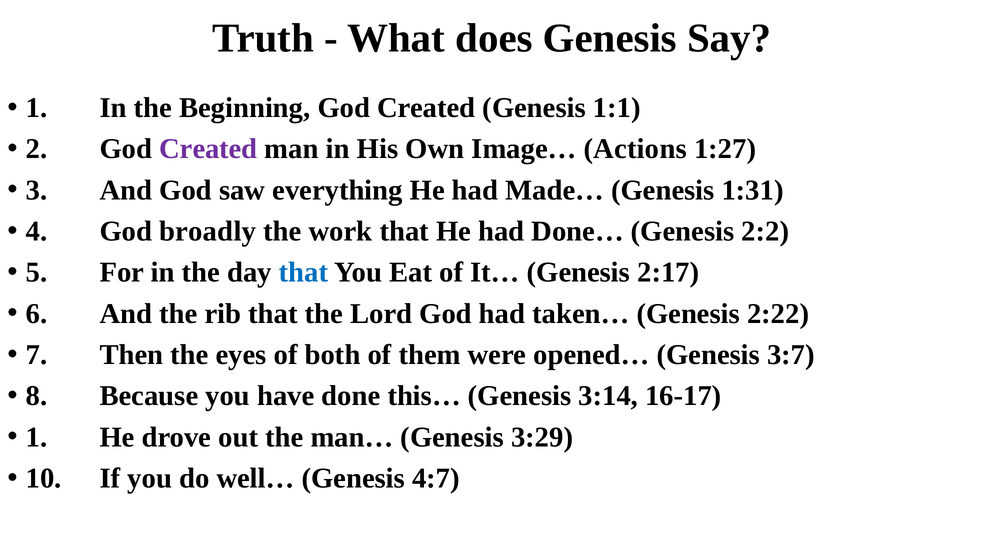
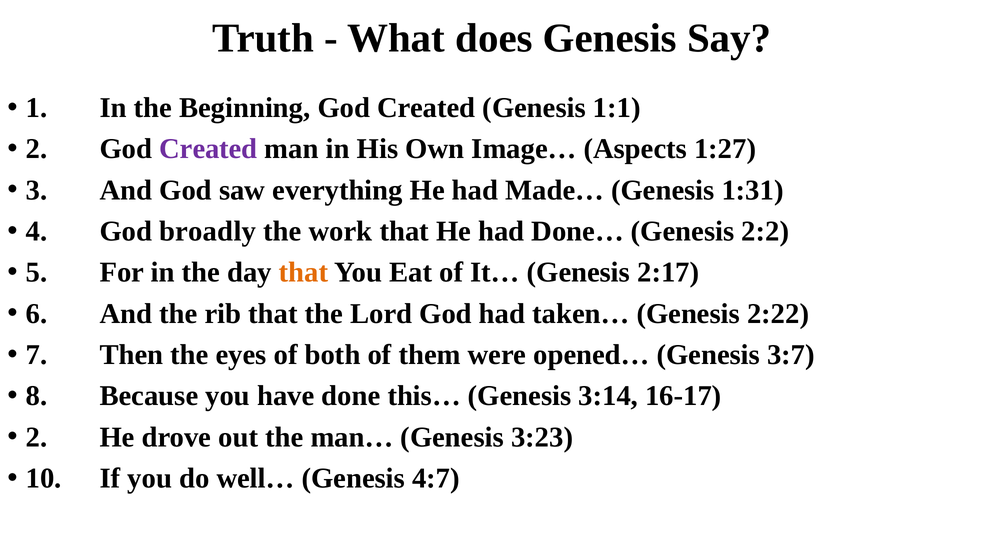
Actions: Actions -> Aspects
that at (304, 273) colour: blue -> orange
1 at (37, 438): 1 -> 2
3:29: 3:29 -> 3:23
